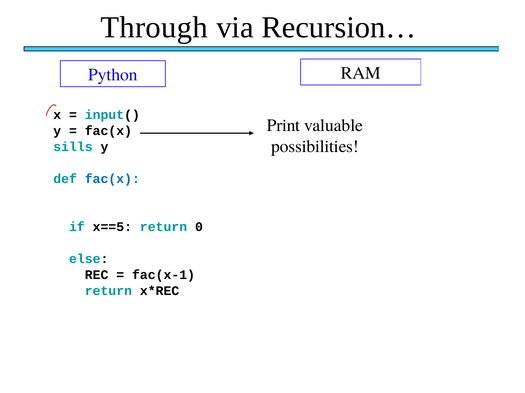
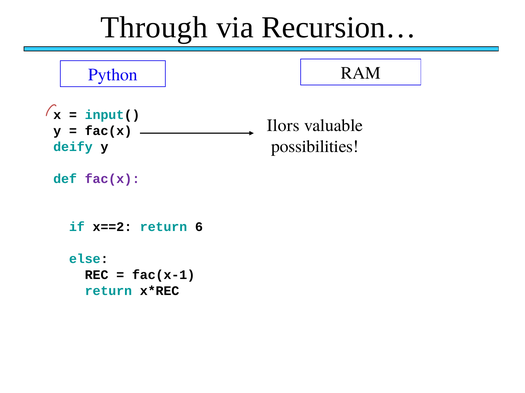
Print: Print -> Ilors
sills: sills -> deify
fac(x at (112, 179) colour: blue -> purple
x==5: x==5 -> x==2
0: 0 -> 6
